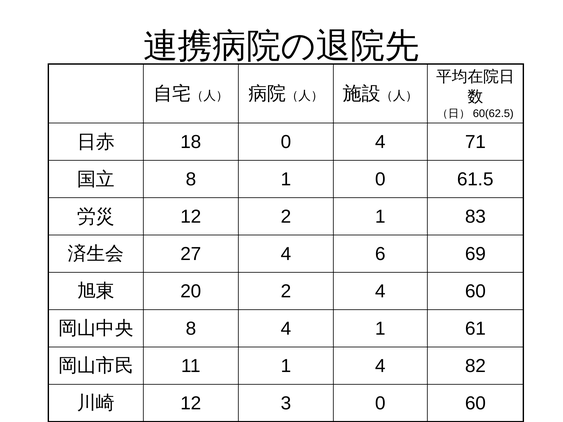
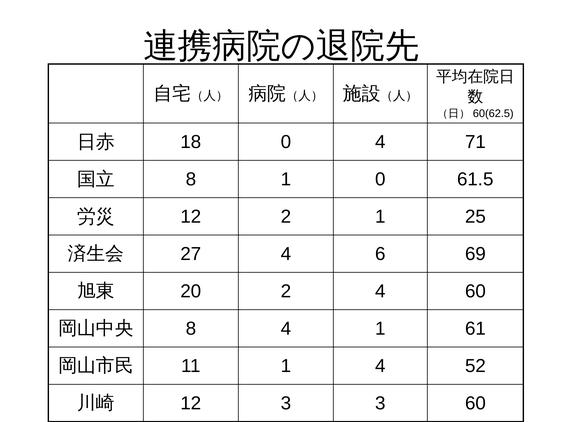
83: 83 -> 25
82: 82 -> 52
3 0: 0 -> 3
